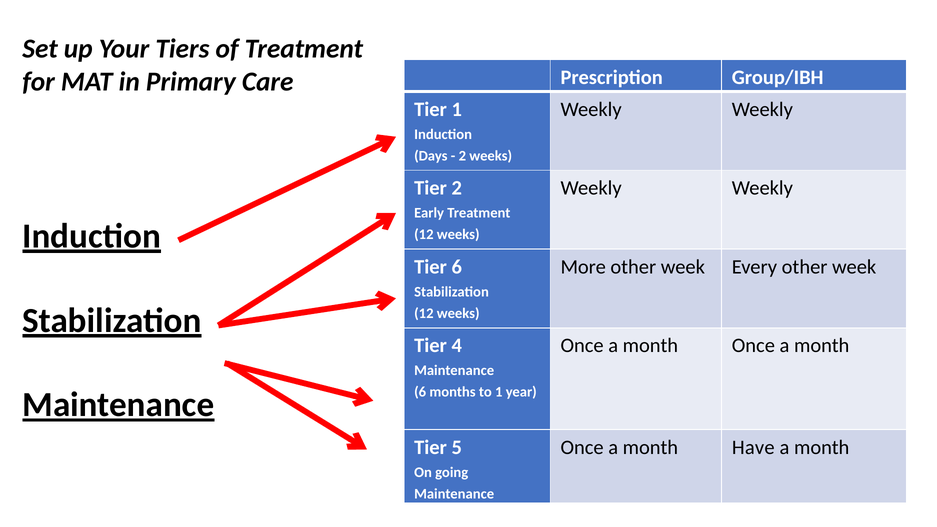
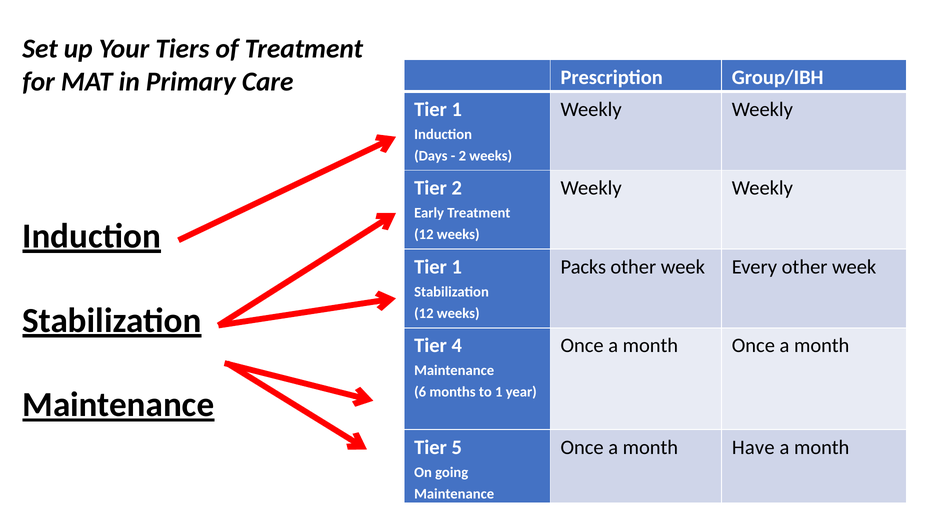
6 at (457, 267): 6 -> 1
More: More -> Packs
